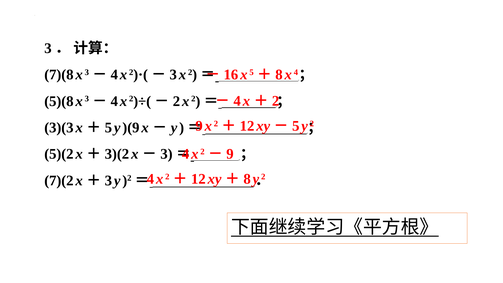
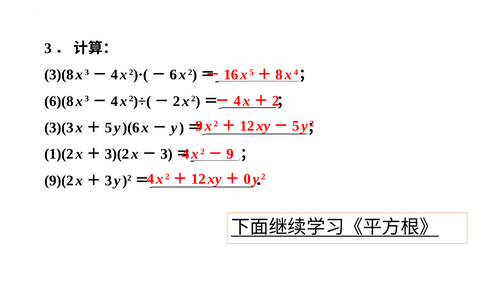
7)(8: 7)(8 -> 3)(8
3 at (173, 75): 3 -> 6
5)(8: 5)(8 -> 6)(8
)(9: )(9 -> )(6
5)(2: 5)(2 -> 1)(2
8 at (247, 179): 8 -> 0
7)(2: 7)(2 -> 9)(2
